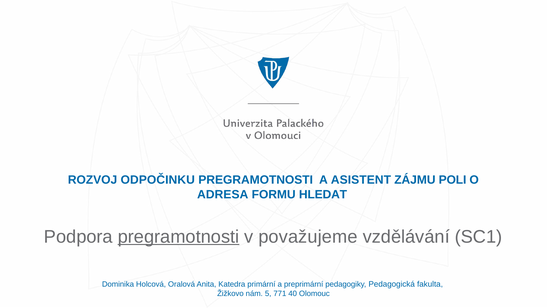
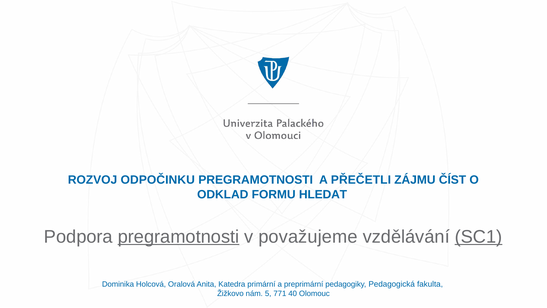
ASISTENT: ASISTENT -> PŘEČETLI
POLI: POLI -> ČÍST
ADRESA: ADRESA -> ODKLAD
SC1 underline: none -> present
